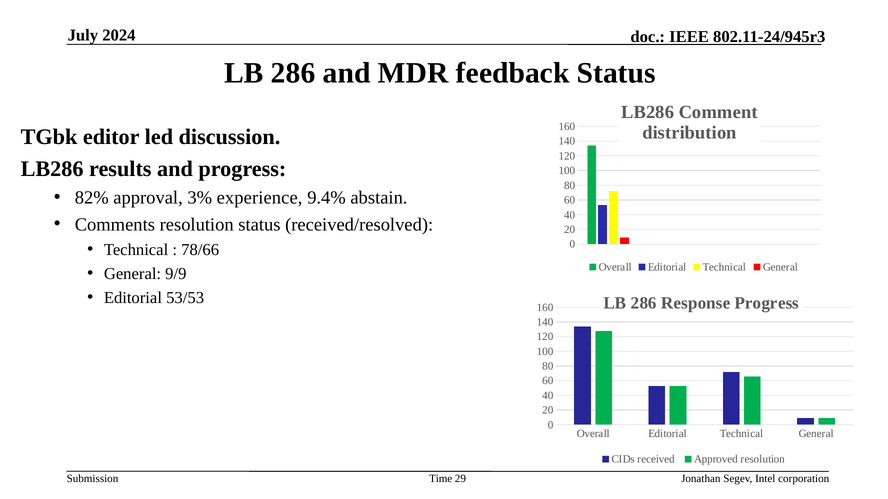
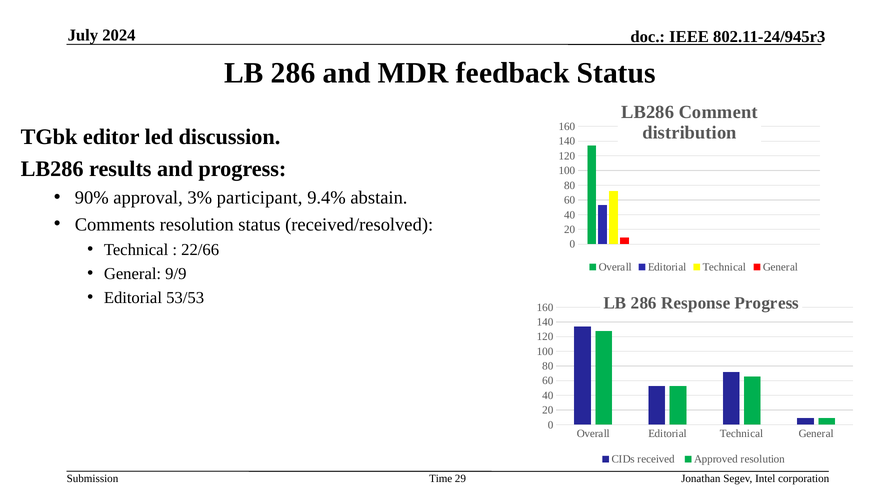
82%: 82% -> 90%
experience: experience -> participant
78/66: 78/66 -> 22/66
